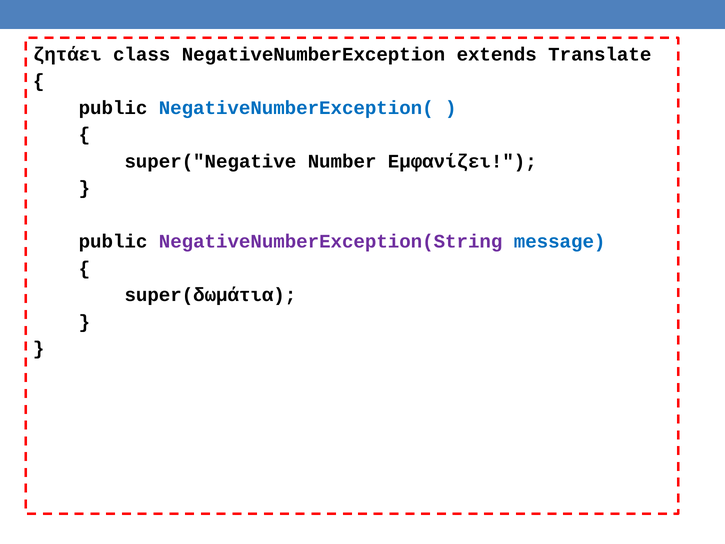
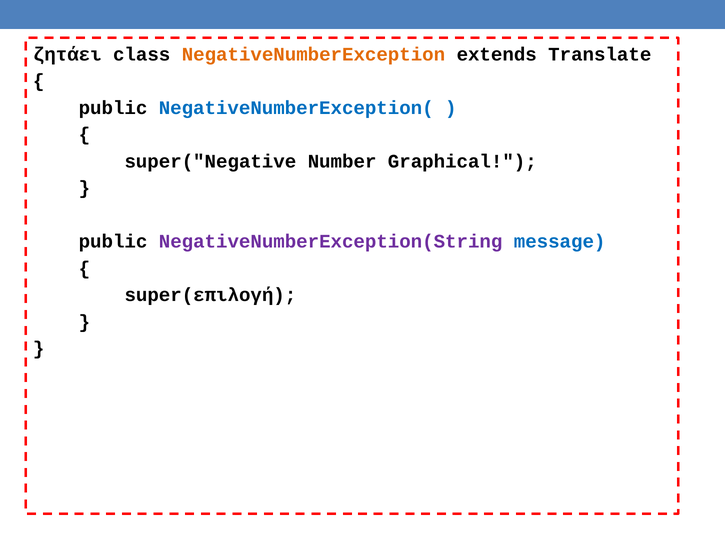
NegativeNumberException colour: black -> orange
Εμφανίζει: Εμφανίζει -> Graphical
super(δωμάτια: super(δωμάτια -> super(επιλογή
